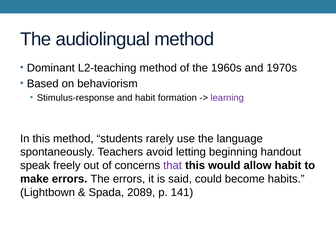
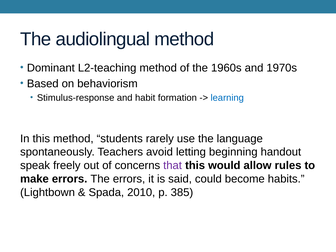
learning colour: purple -> blue
allow habit: habit -> rules
2089: 2089 -> 2010
141: 141 -> 385
